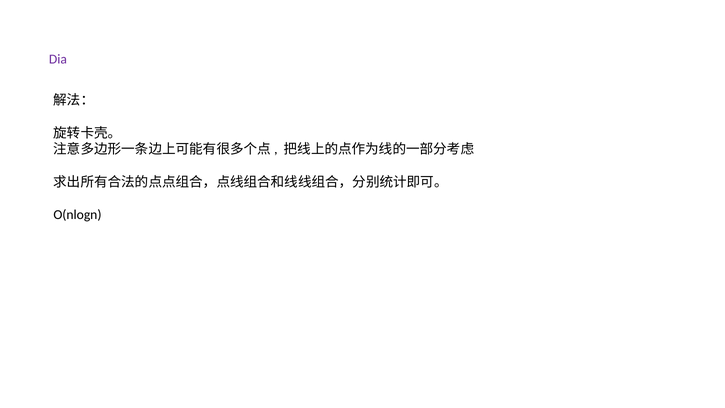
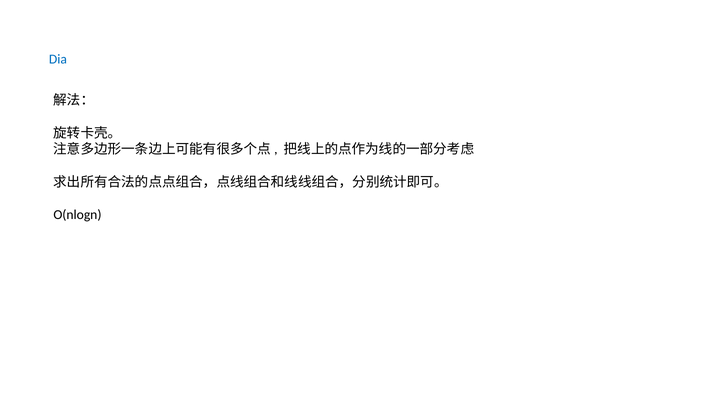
Dia colour: purple -> blue
